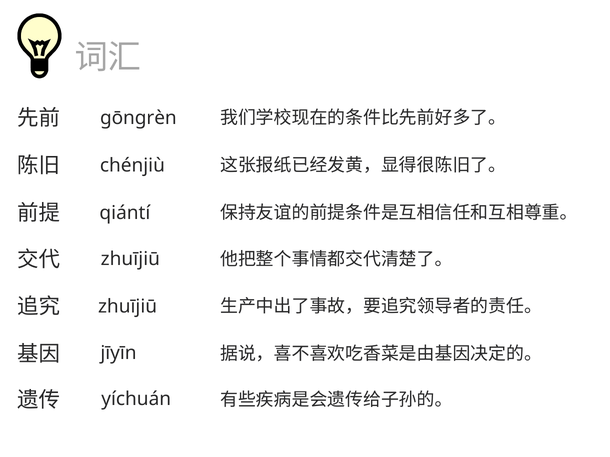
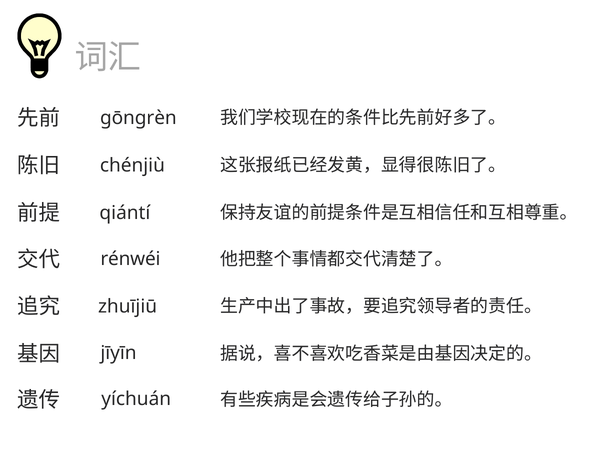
zhuījiū at (130, 259): zhuījiū -> rénwéi
